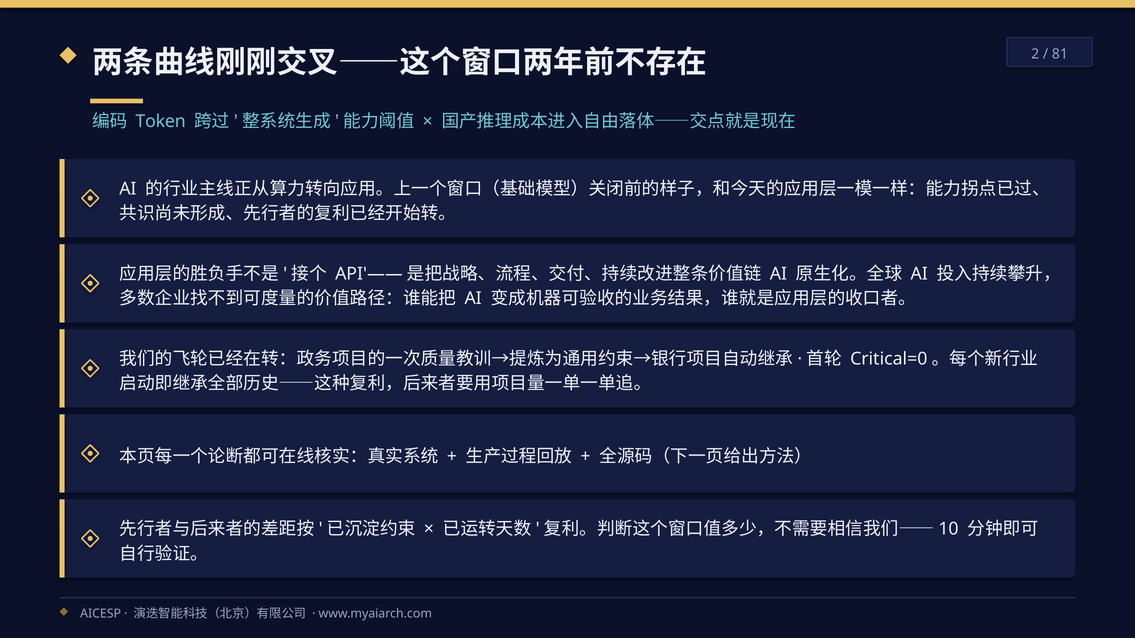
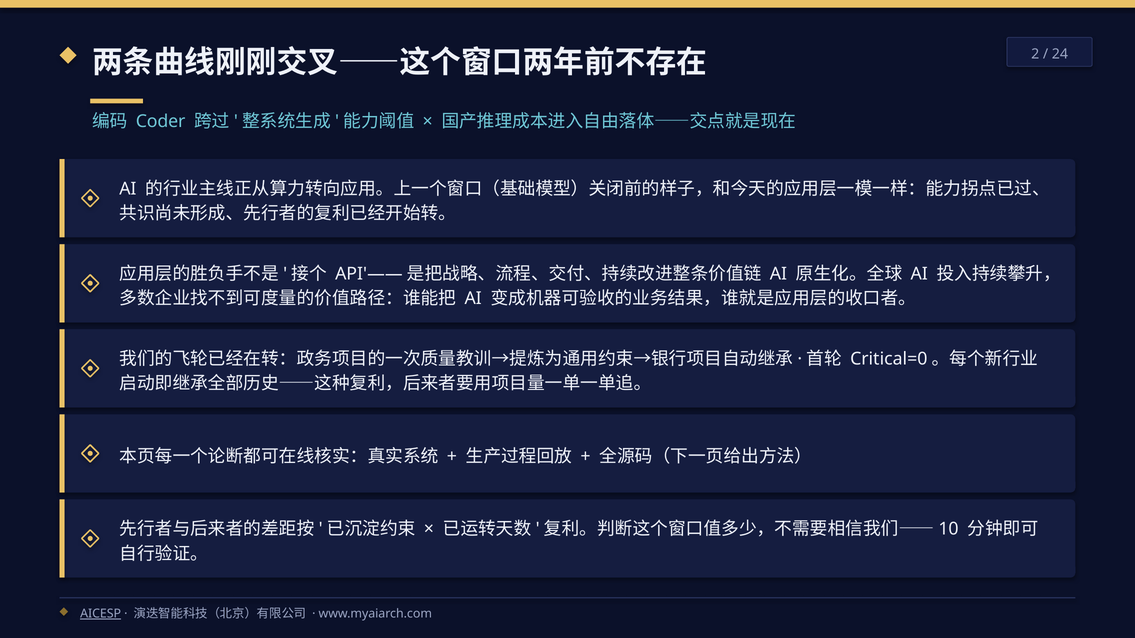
81: 81 -> 24
Token: Token -> Coder
AICESP underline: none -> present
